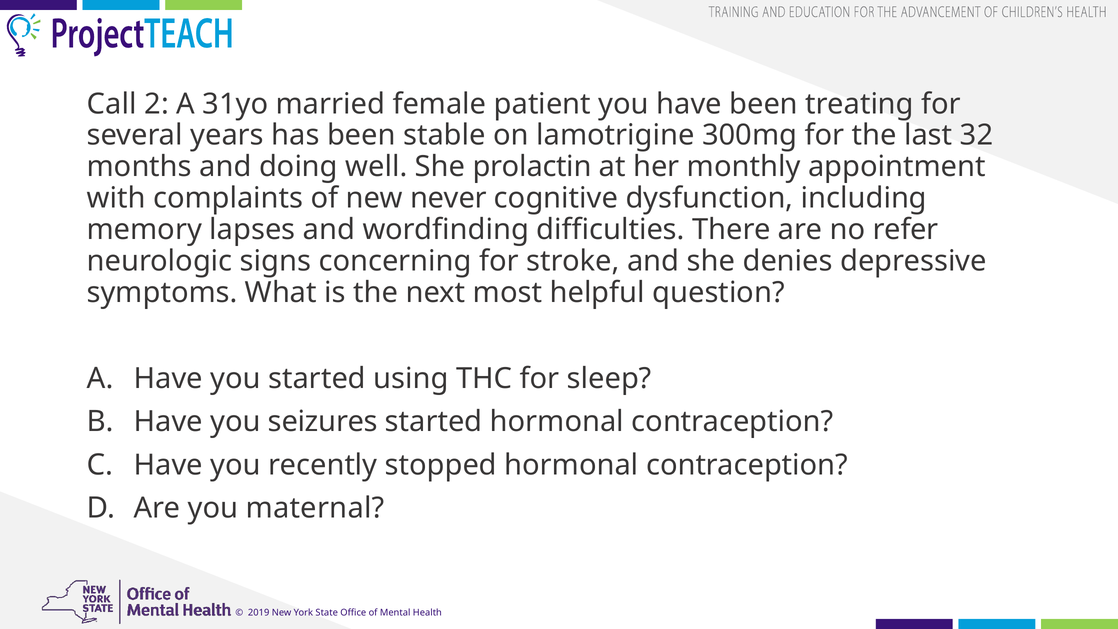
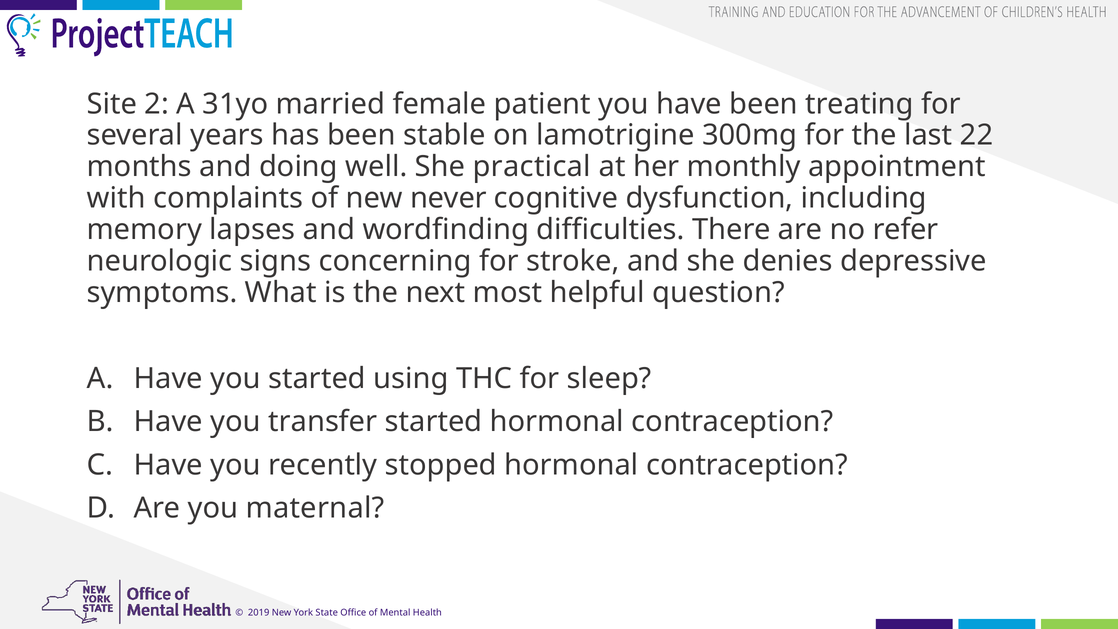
Call: Call -> Site
32: 32 -> 22
prolactin: prolactin -> practical
seizures: seizures -> transfer
